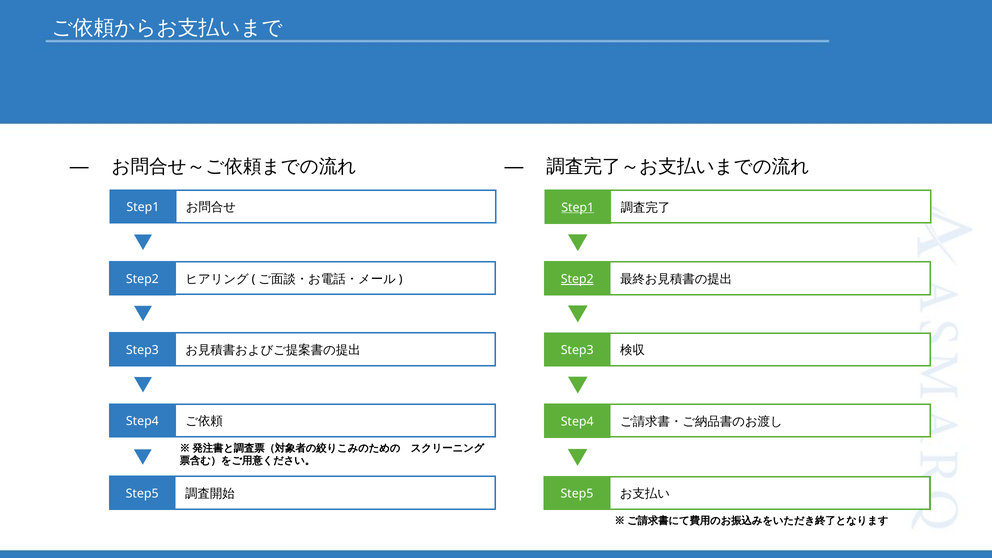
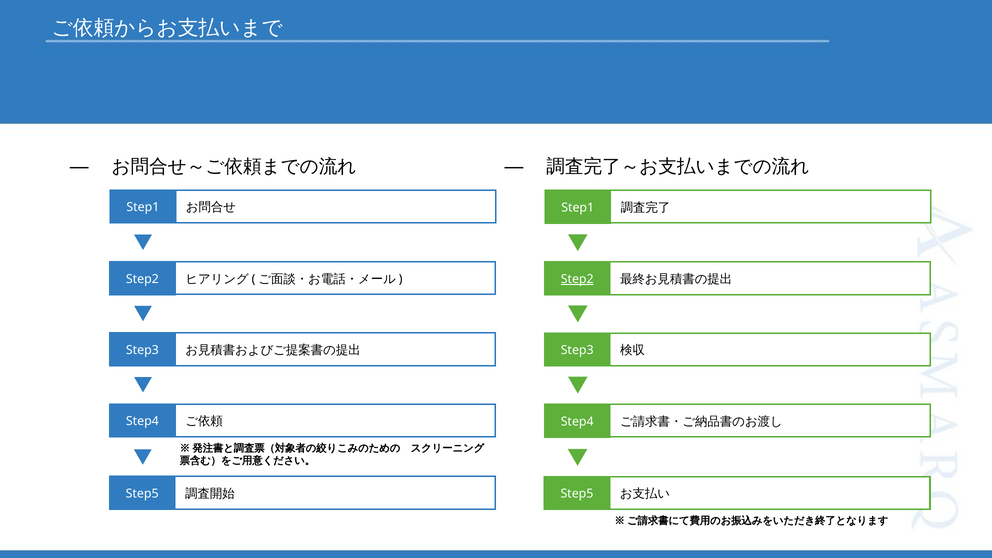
Step1 at (578, 208) underline: present -> none
